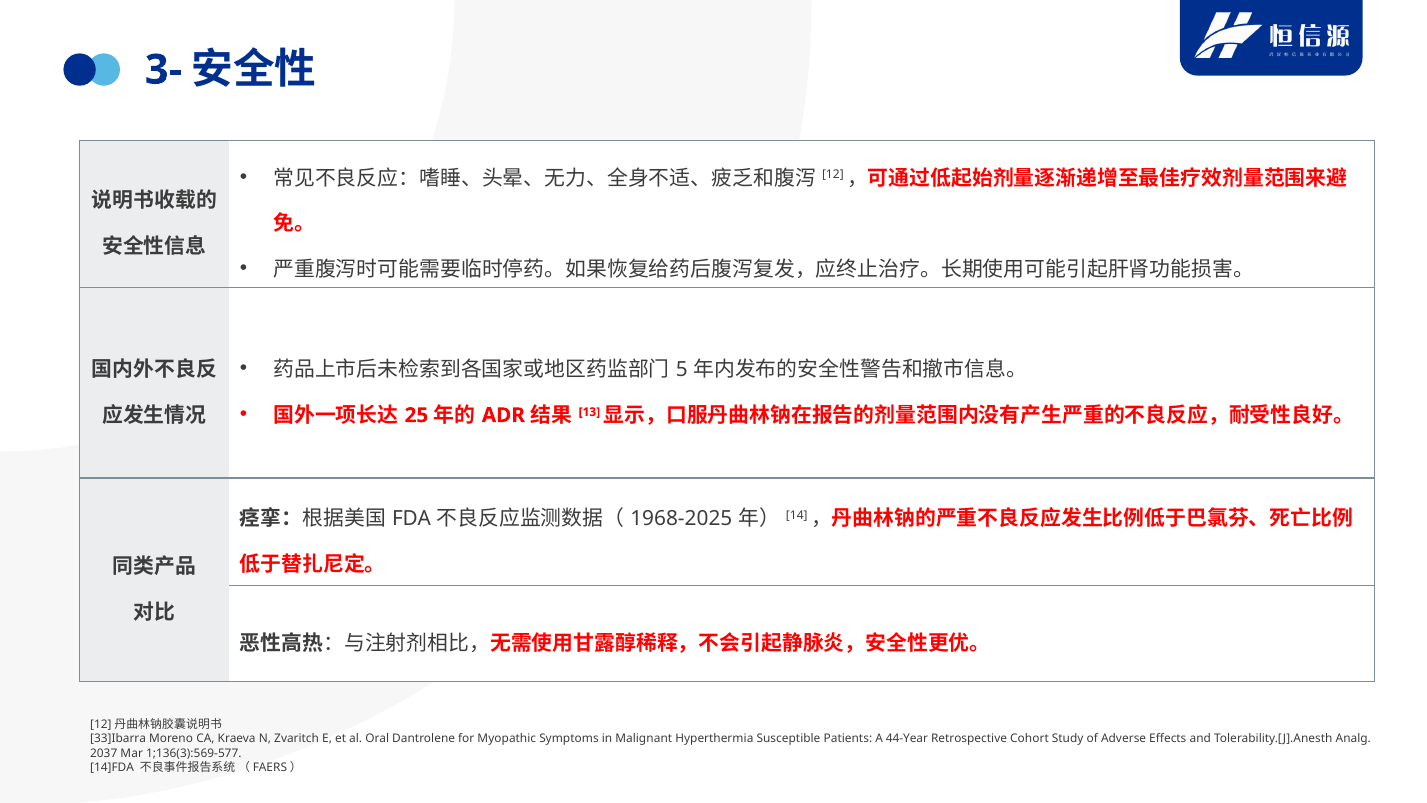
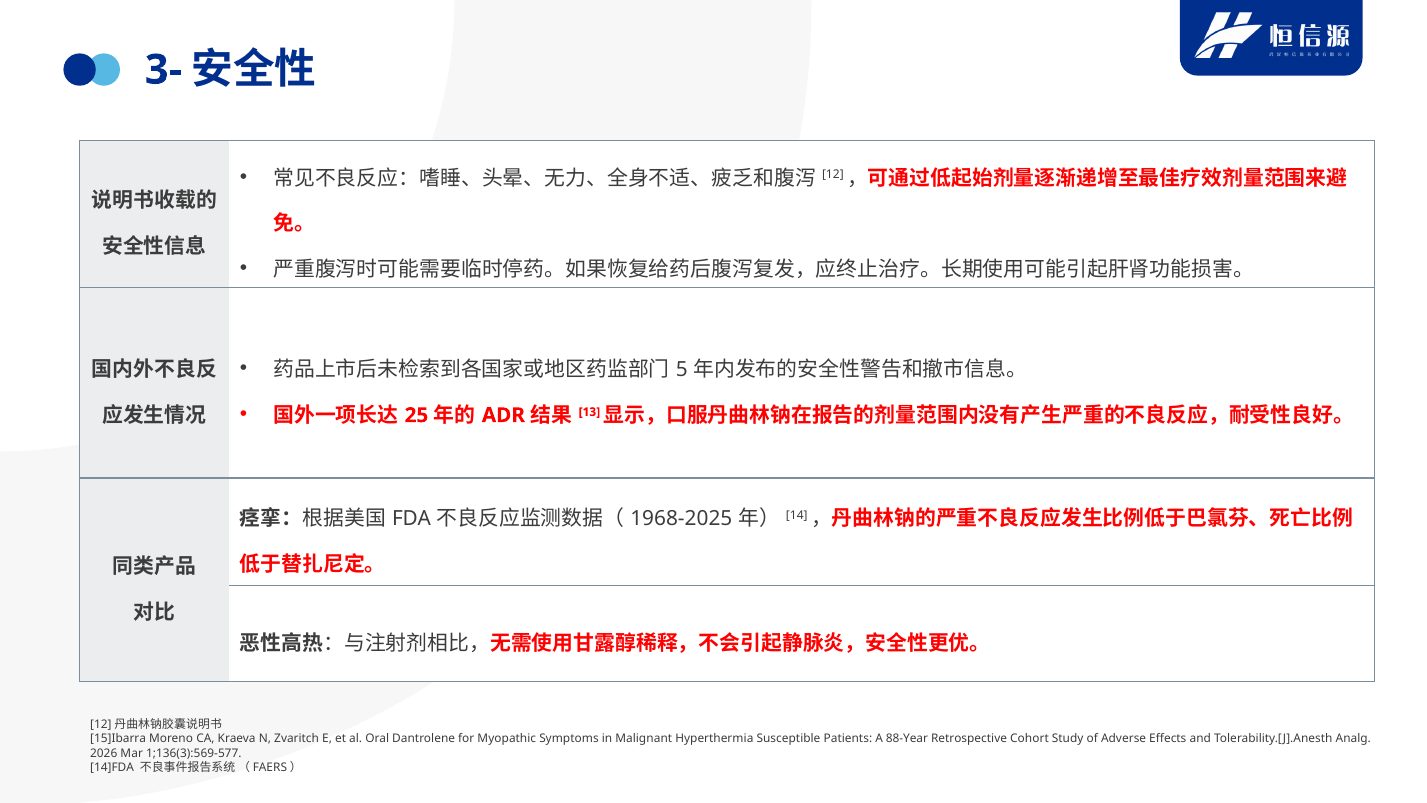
33]Ibarra: 33]Ibarra -> 15]Ibarra
44-Year: 44-Year -> 88-Year
2037: 2037 -> 2026
